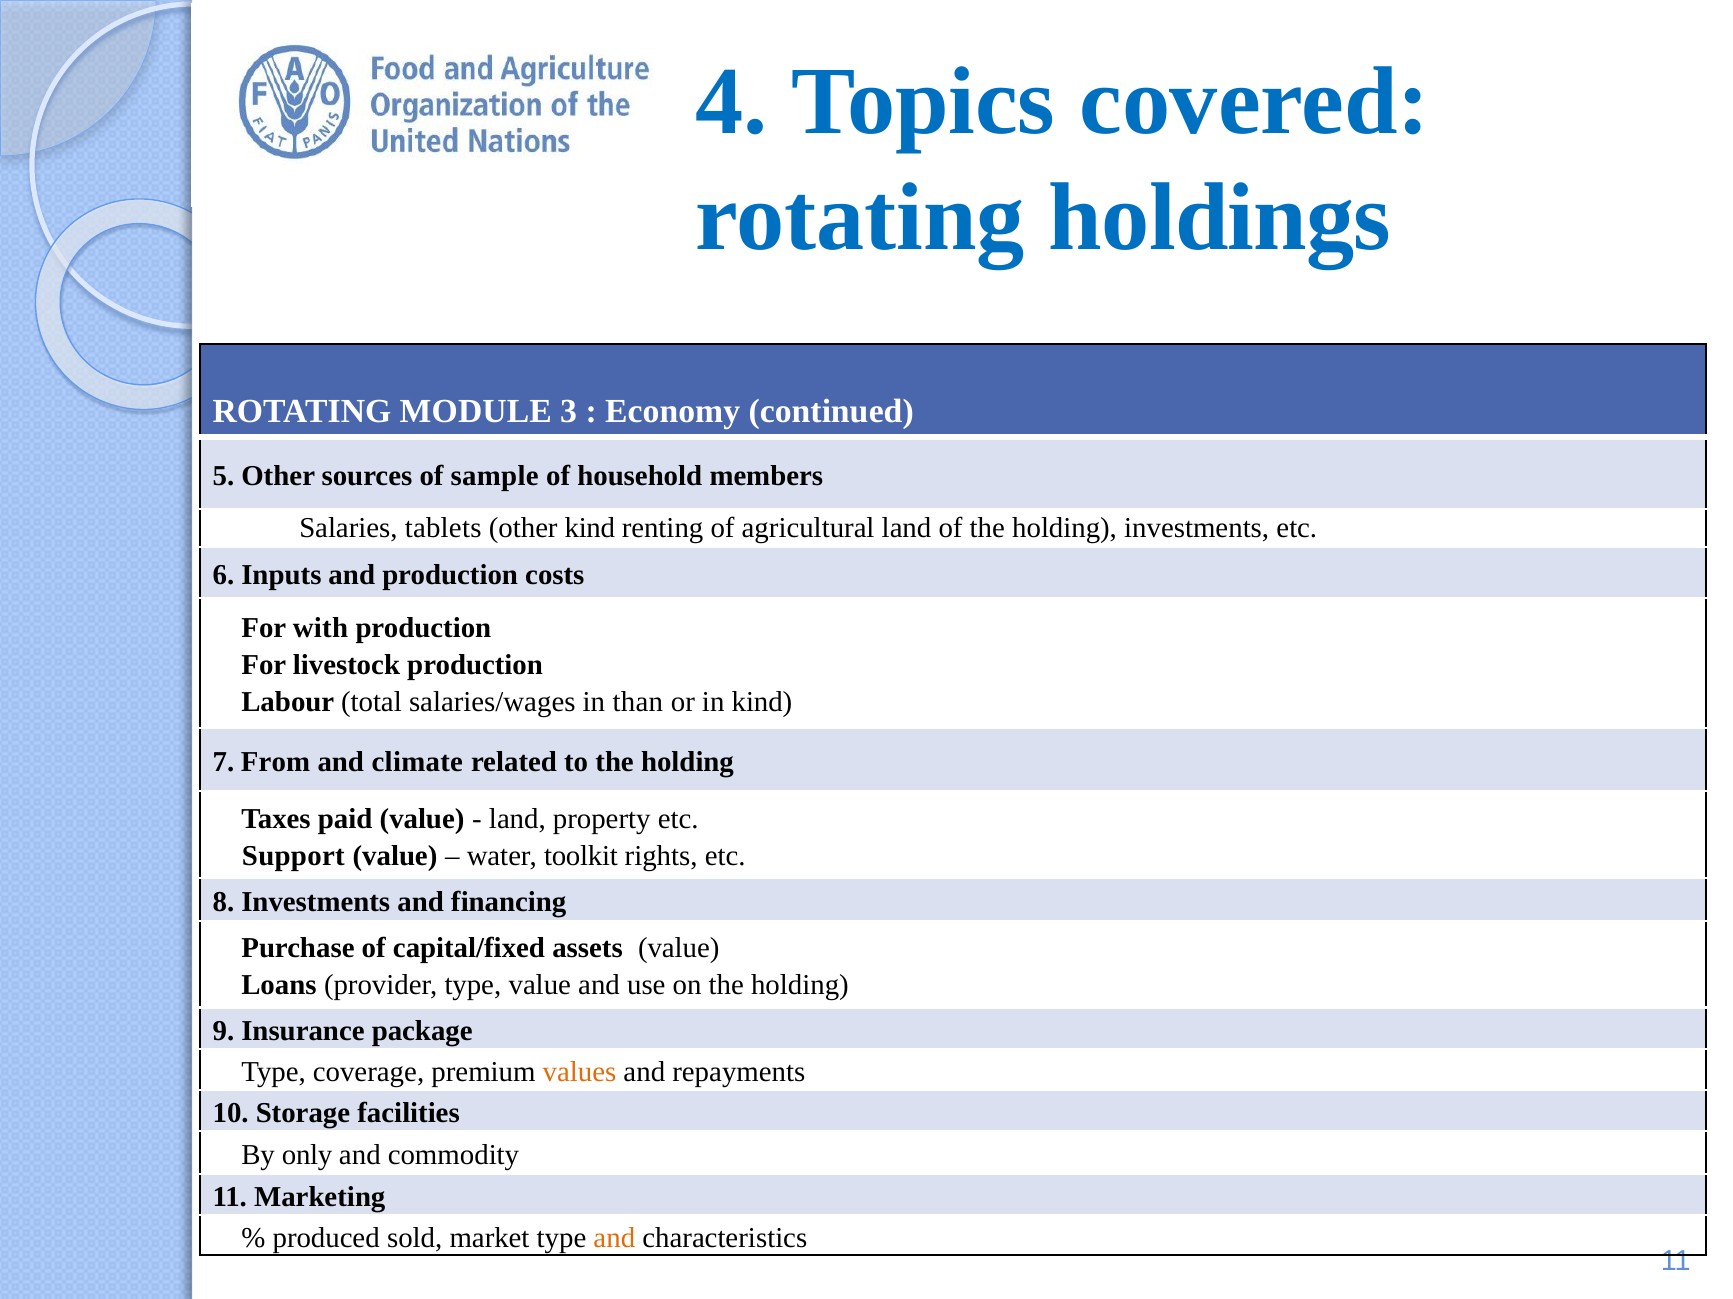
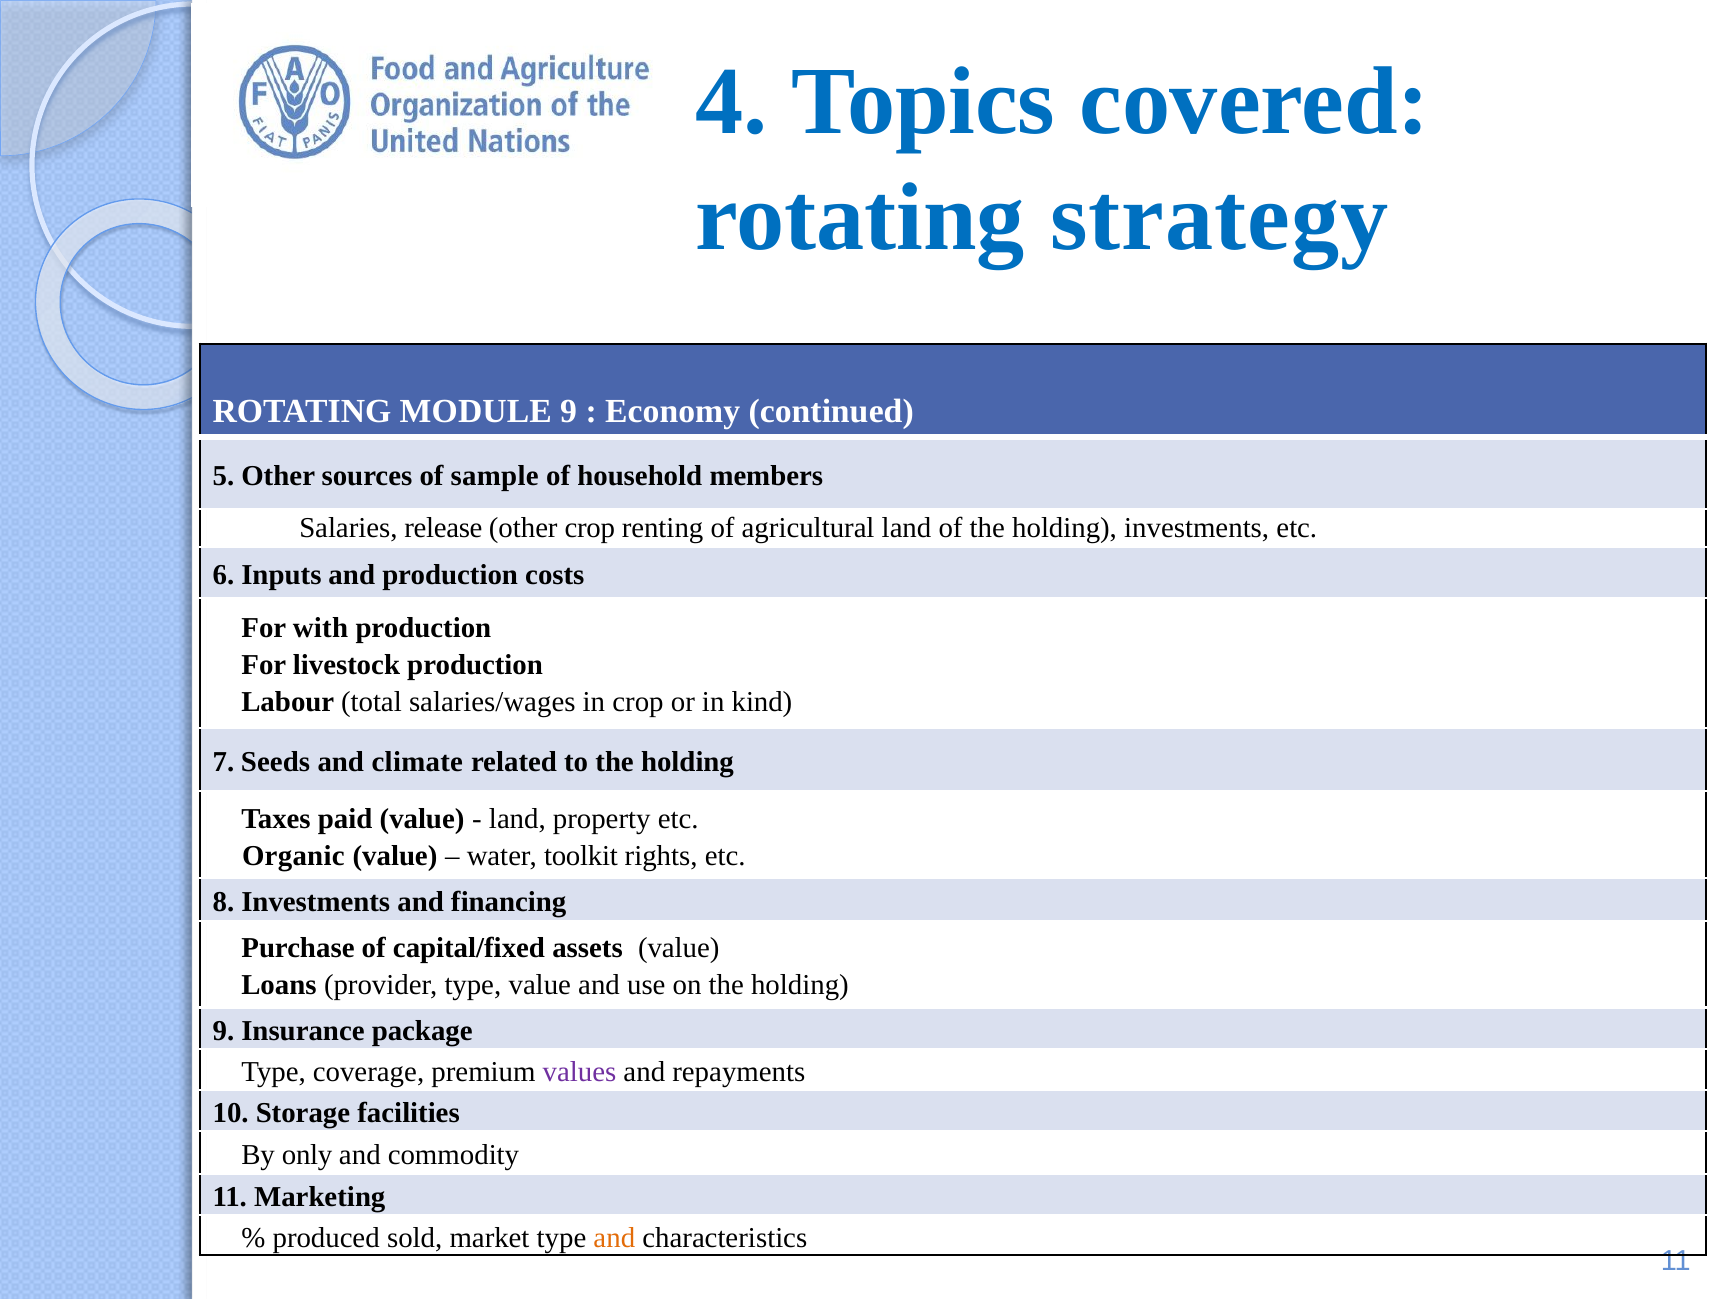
holdings: holdings -> strategy
MODULE 3: 3 -> 9
tablets: tablets -> release
other kind: kind -> crop
in than: than -> crop
From: From -> Seeds
Support: Support -> Organic
values colour: orange -> purple
